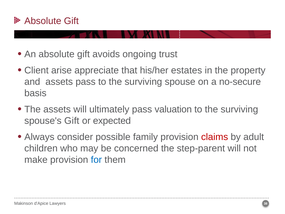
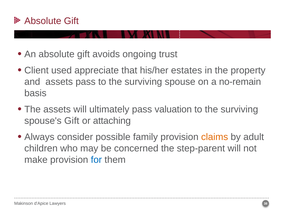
arise: arise -> used
no-secure: no-secure -> no-remain
expected: expected -> attaching
claims colour: red -> orange
